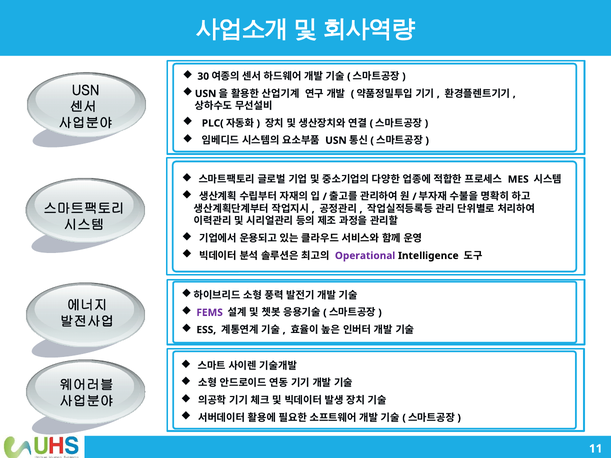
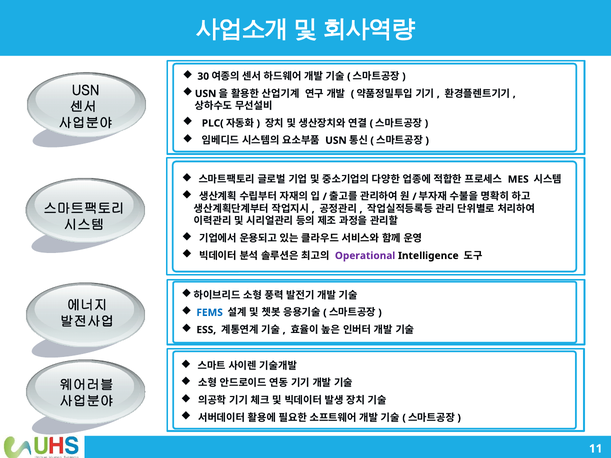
FEMS colour: purple -> blue
